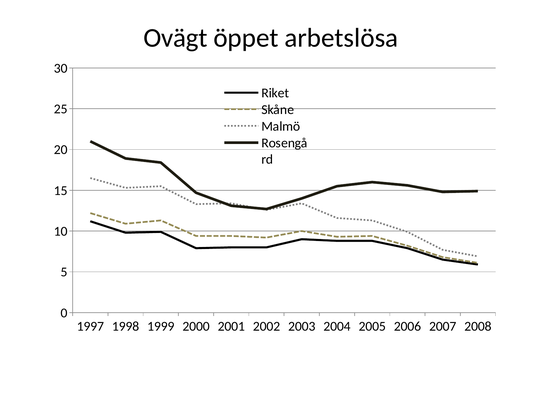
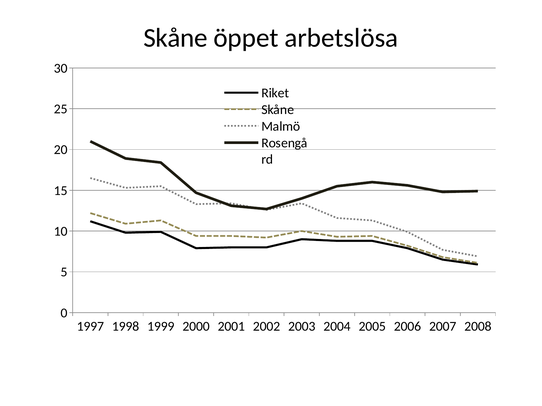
Ovägt at (175, 38): Ovägt -> Skåne
